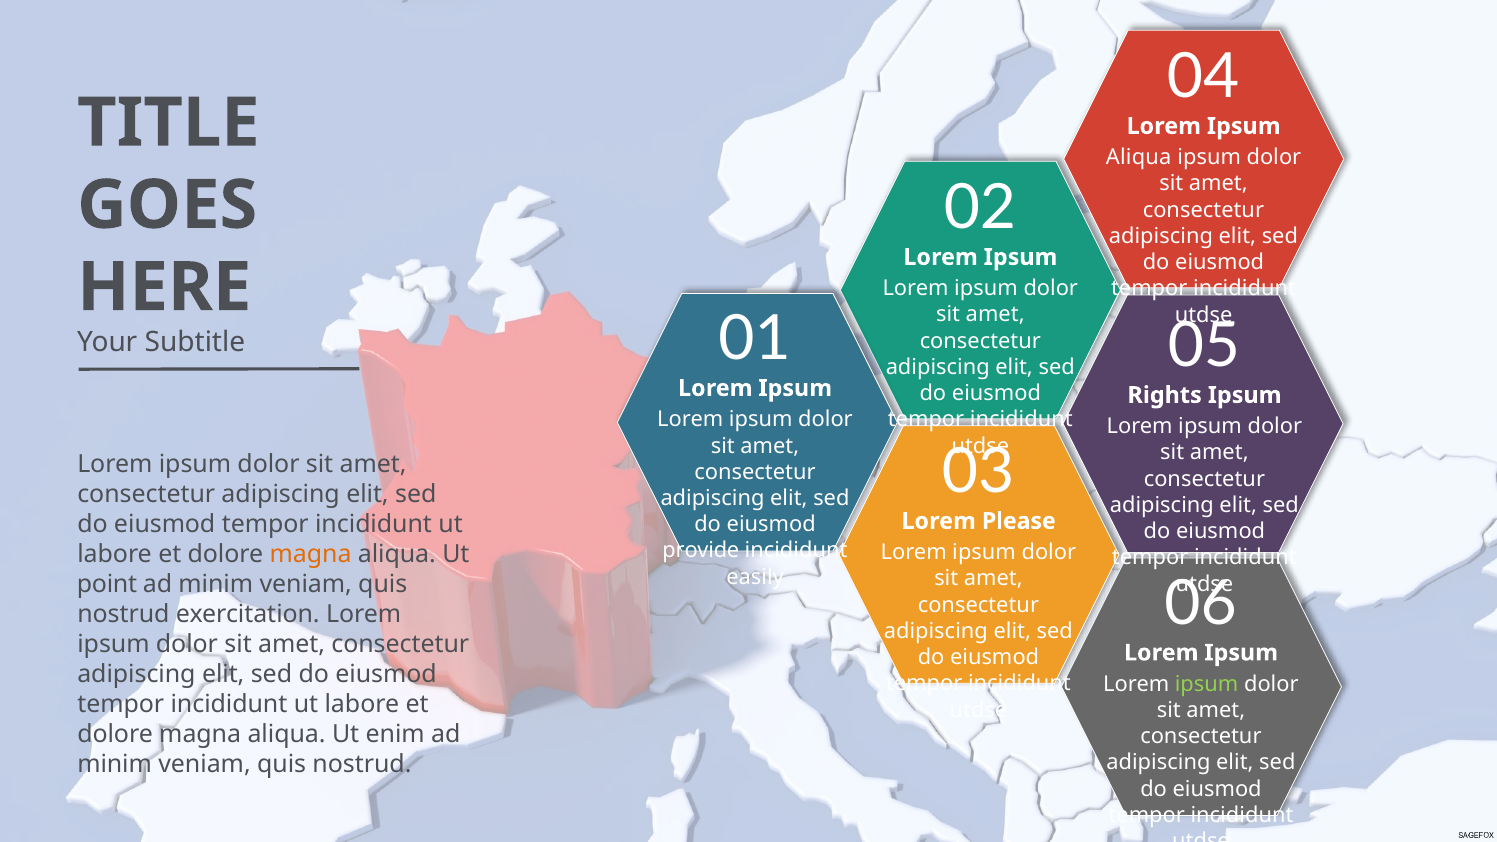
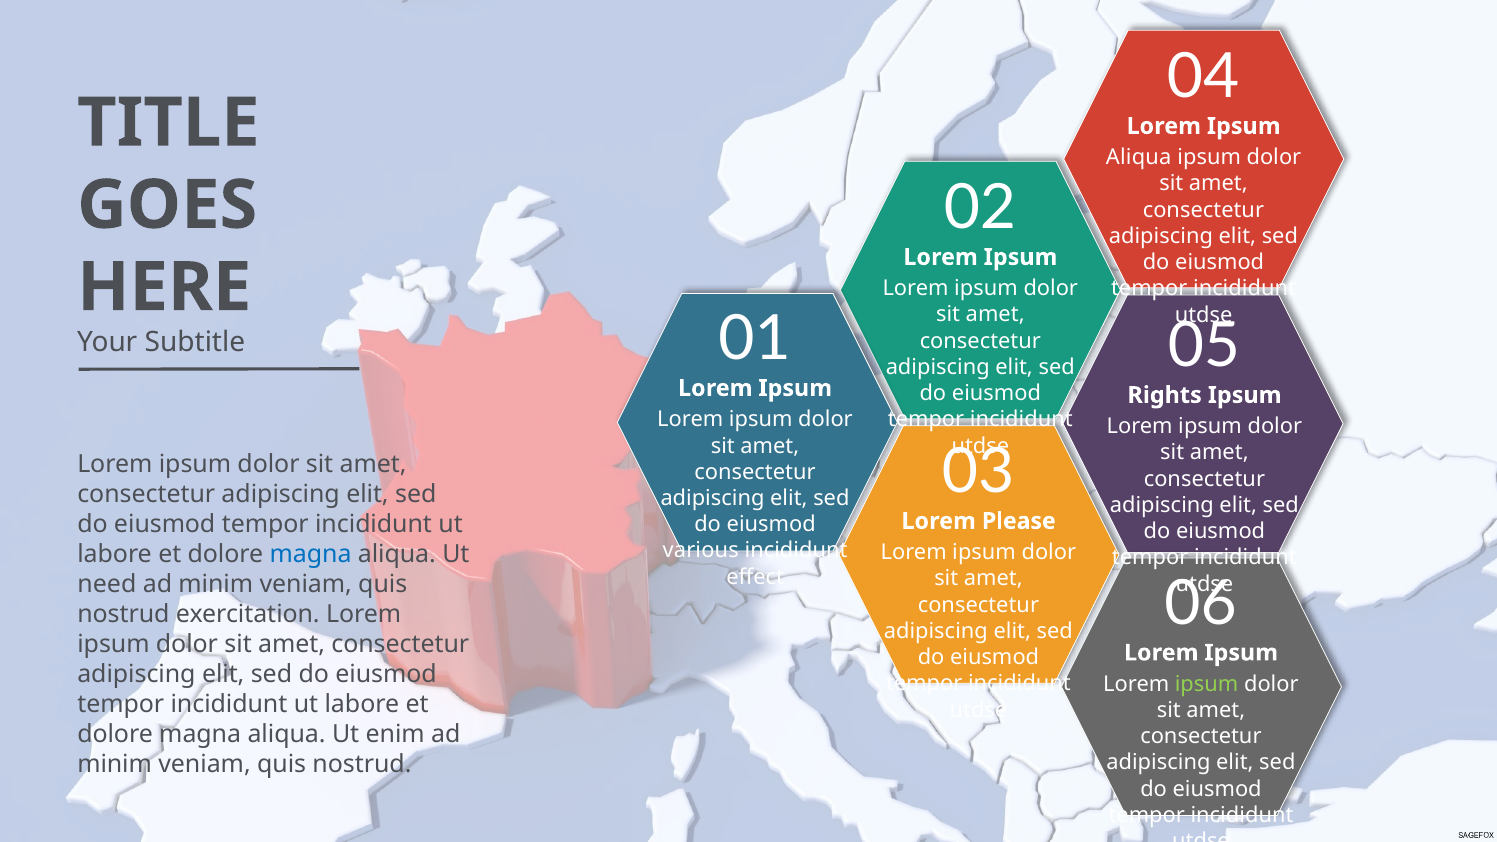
provide: provide -> various
magna at (311, 555) colour: orange -> blue
easily: easily -> effect
point: point -> need
